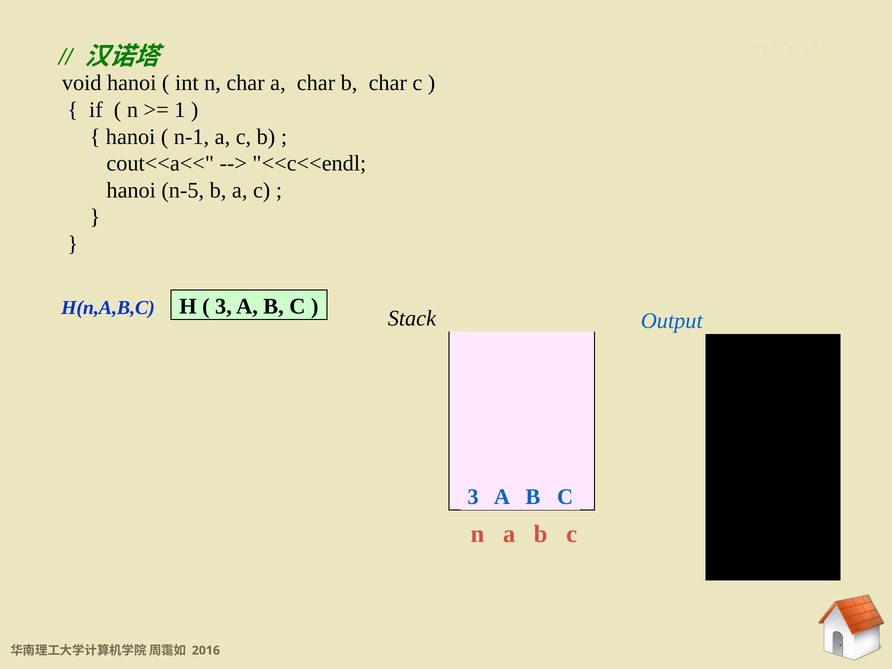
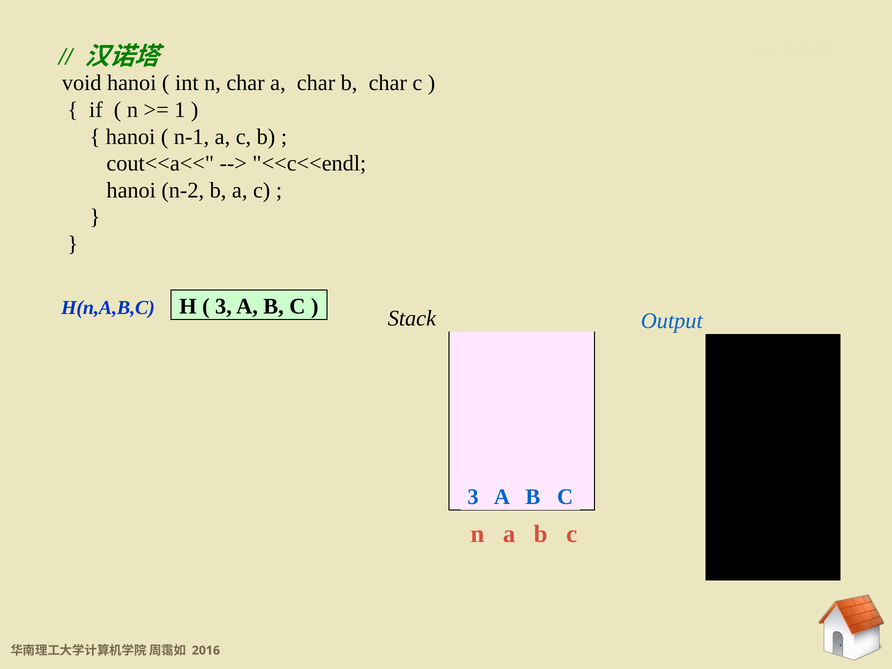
n-5: n-5 -> n-2
